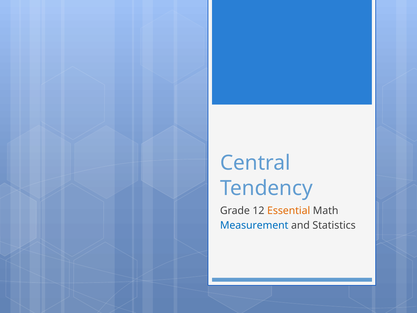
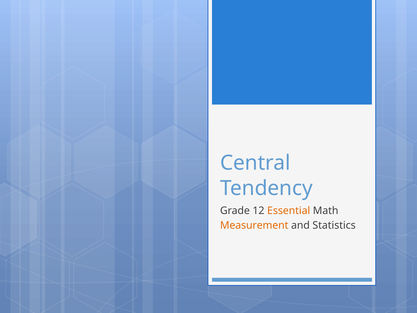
Measurement colour: blue -> orange
